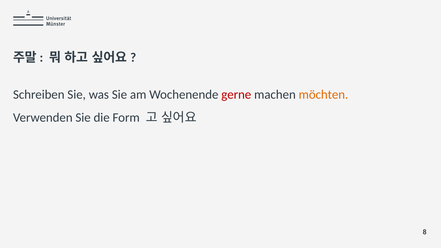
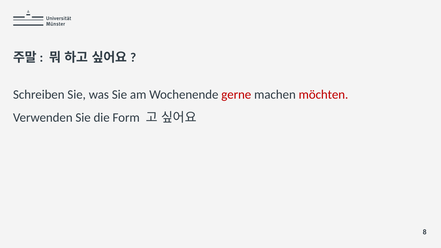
möchten colour: orange -> red
